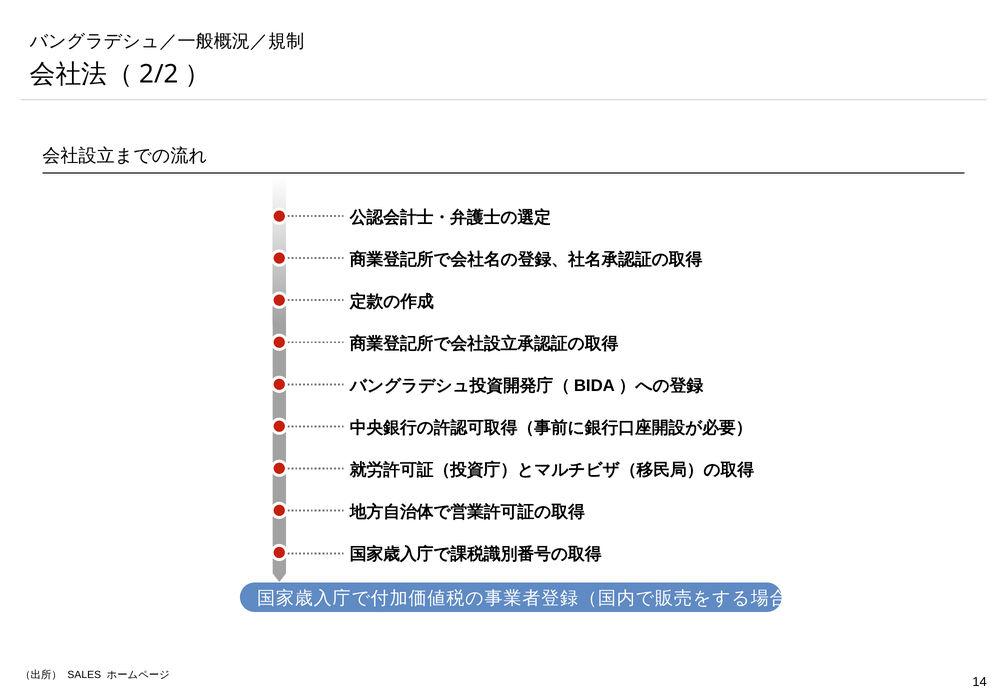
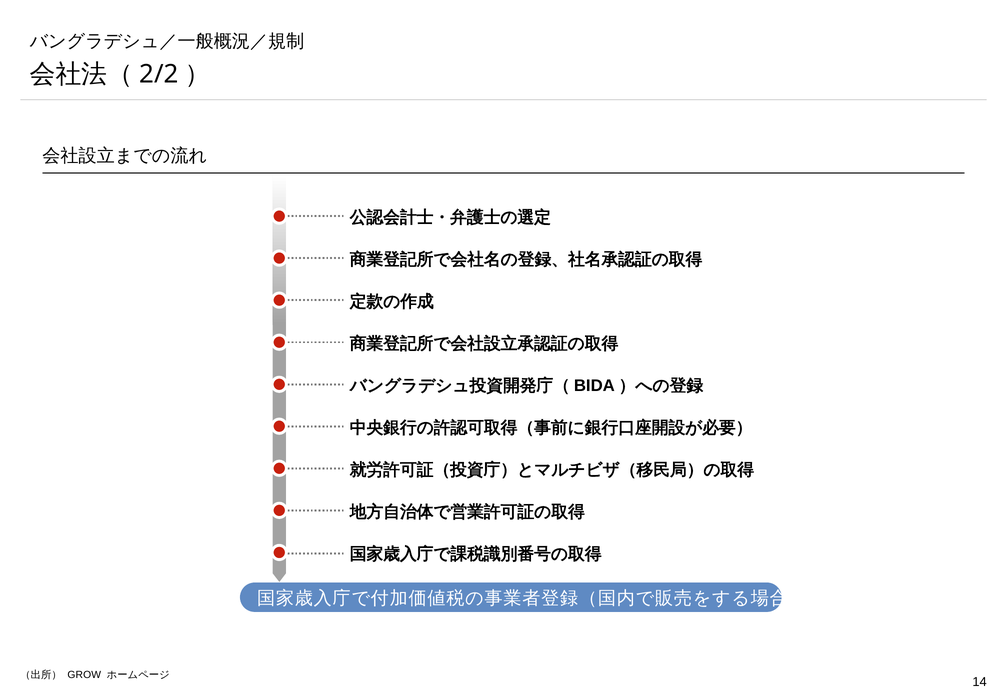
SALES: SALES -> GROW
